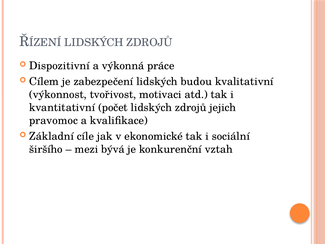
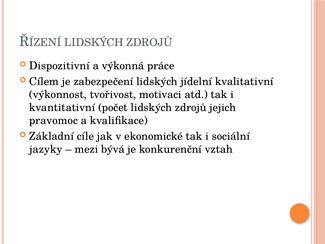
budou: budou -> jídelní
širšího: širšího -> jazyky
